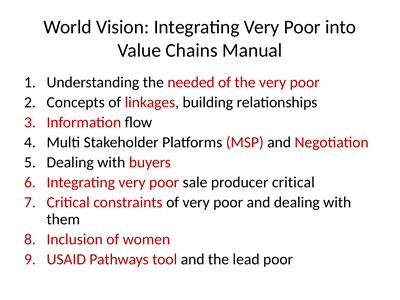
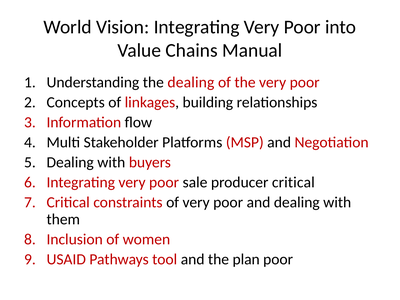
the needed: needed -> dealing
lead: lead -> plan
